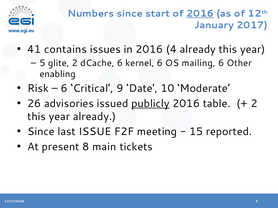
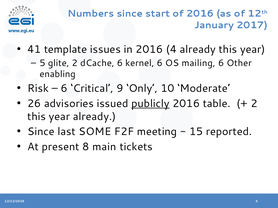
2016 at (200, 14) underline: present -> none
contains: contains -> template
Date: Date -> Only
ISSUE: ISSUE -> SOME
